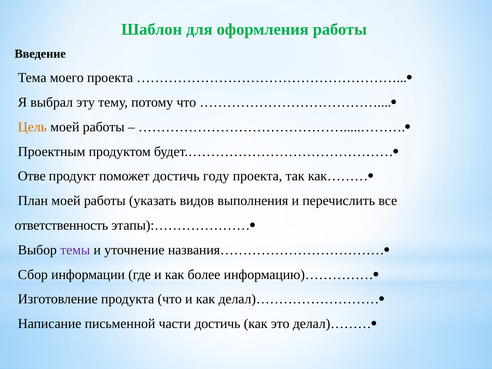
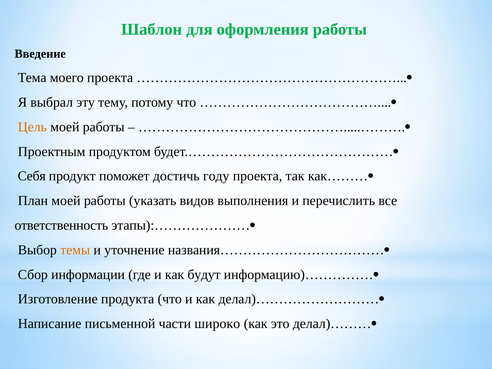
Отве: Отве -> Себя
темы colour: purple -> orange
более: более -> будут
части достичь: достичь -> широко
